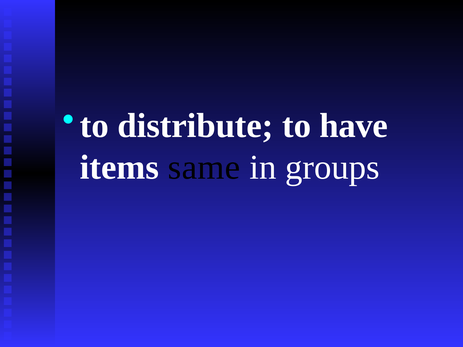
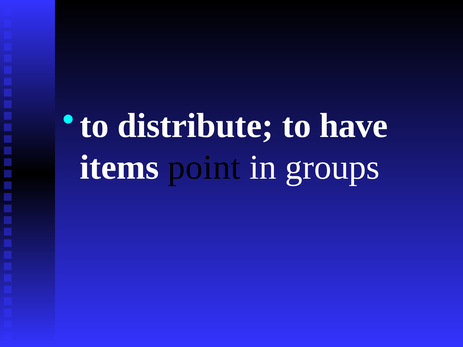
same: same -> point
